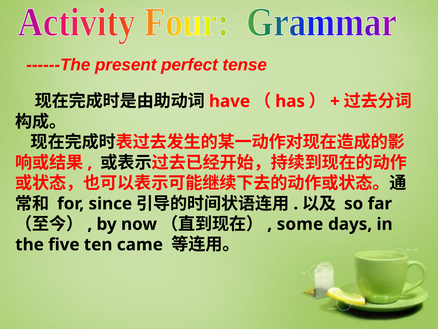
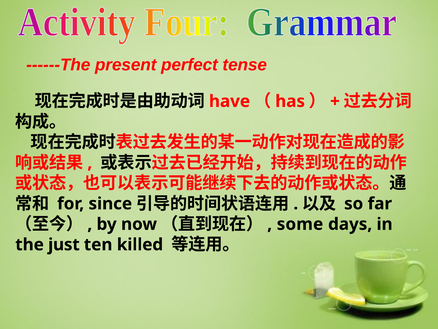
five: five -> just
came: came -> killed
